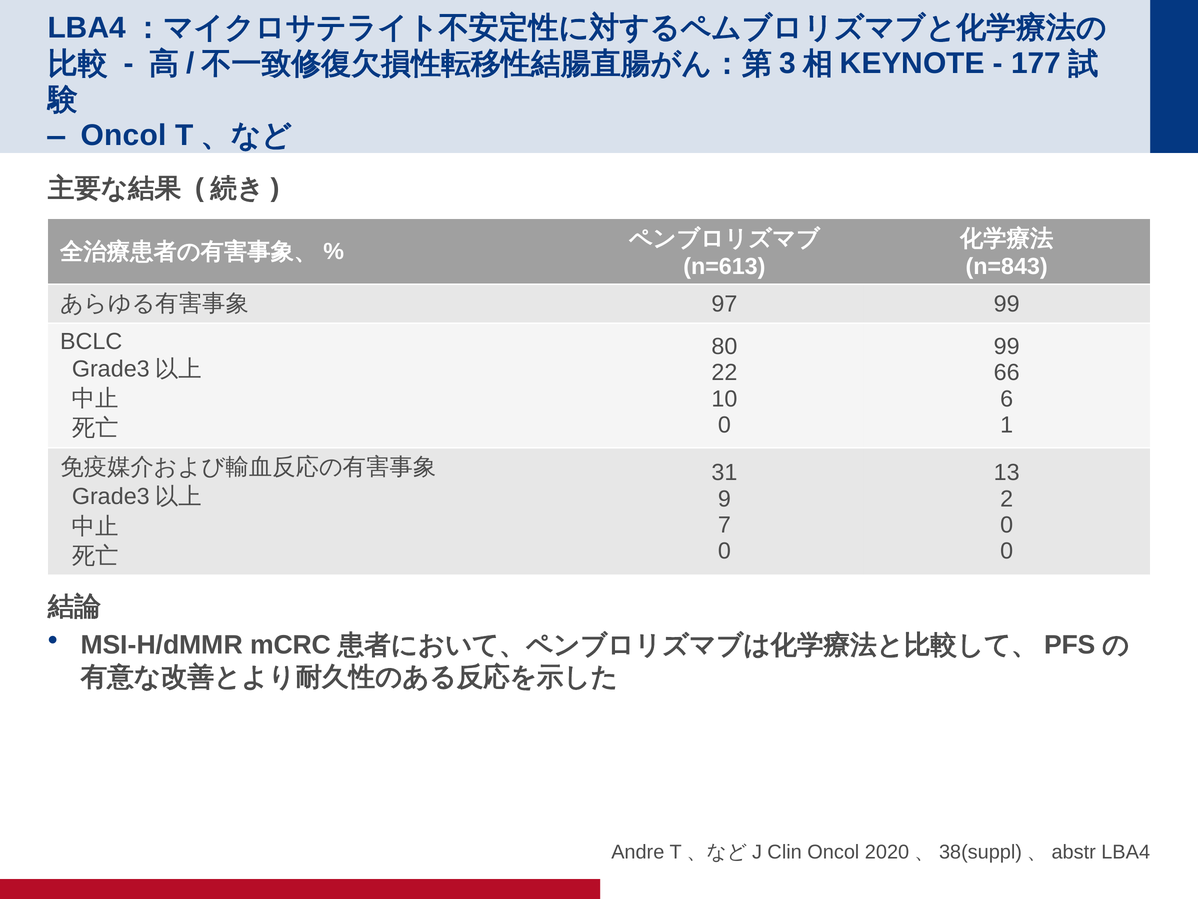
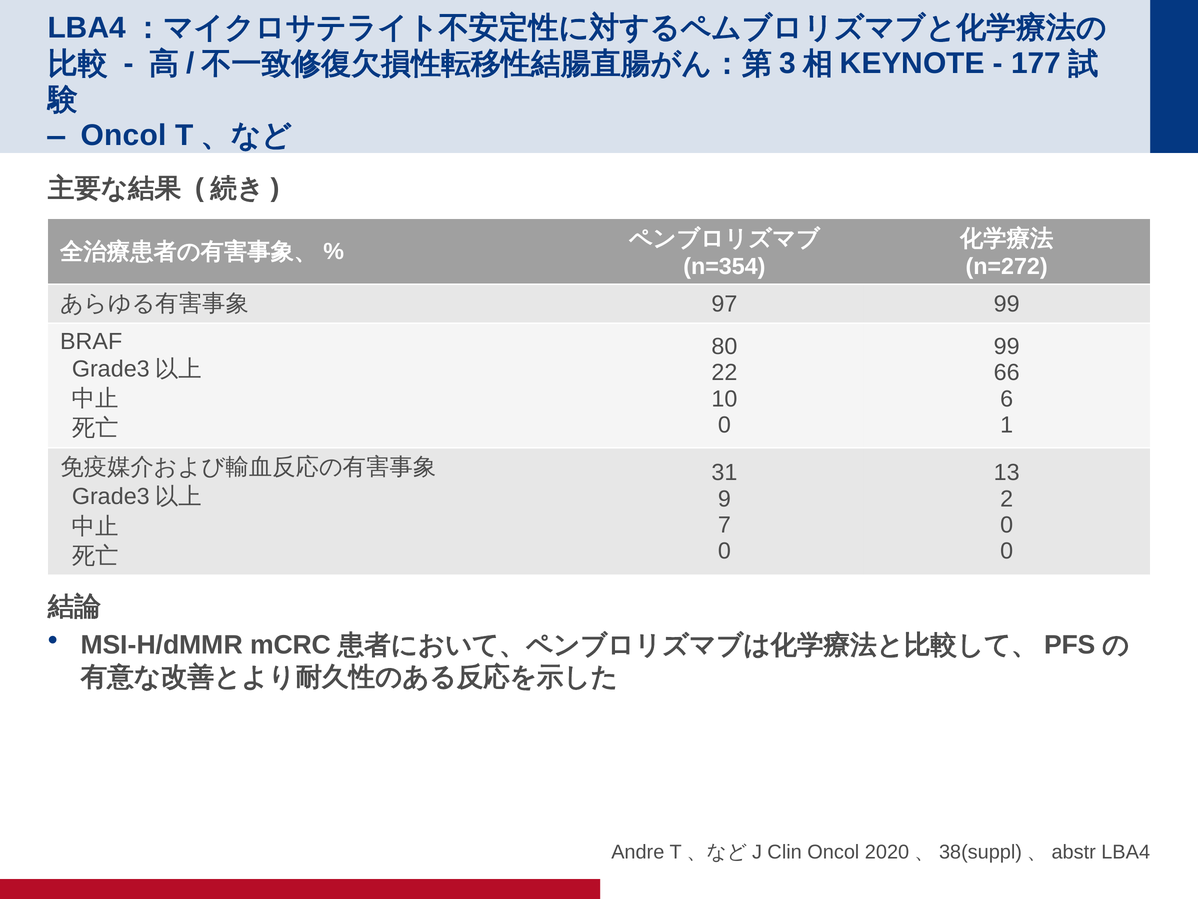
n=613: n=613 -> n=354
n=843: n=843 -> n=272
BCLC: BCLC -> BRAF
